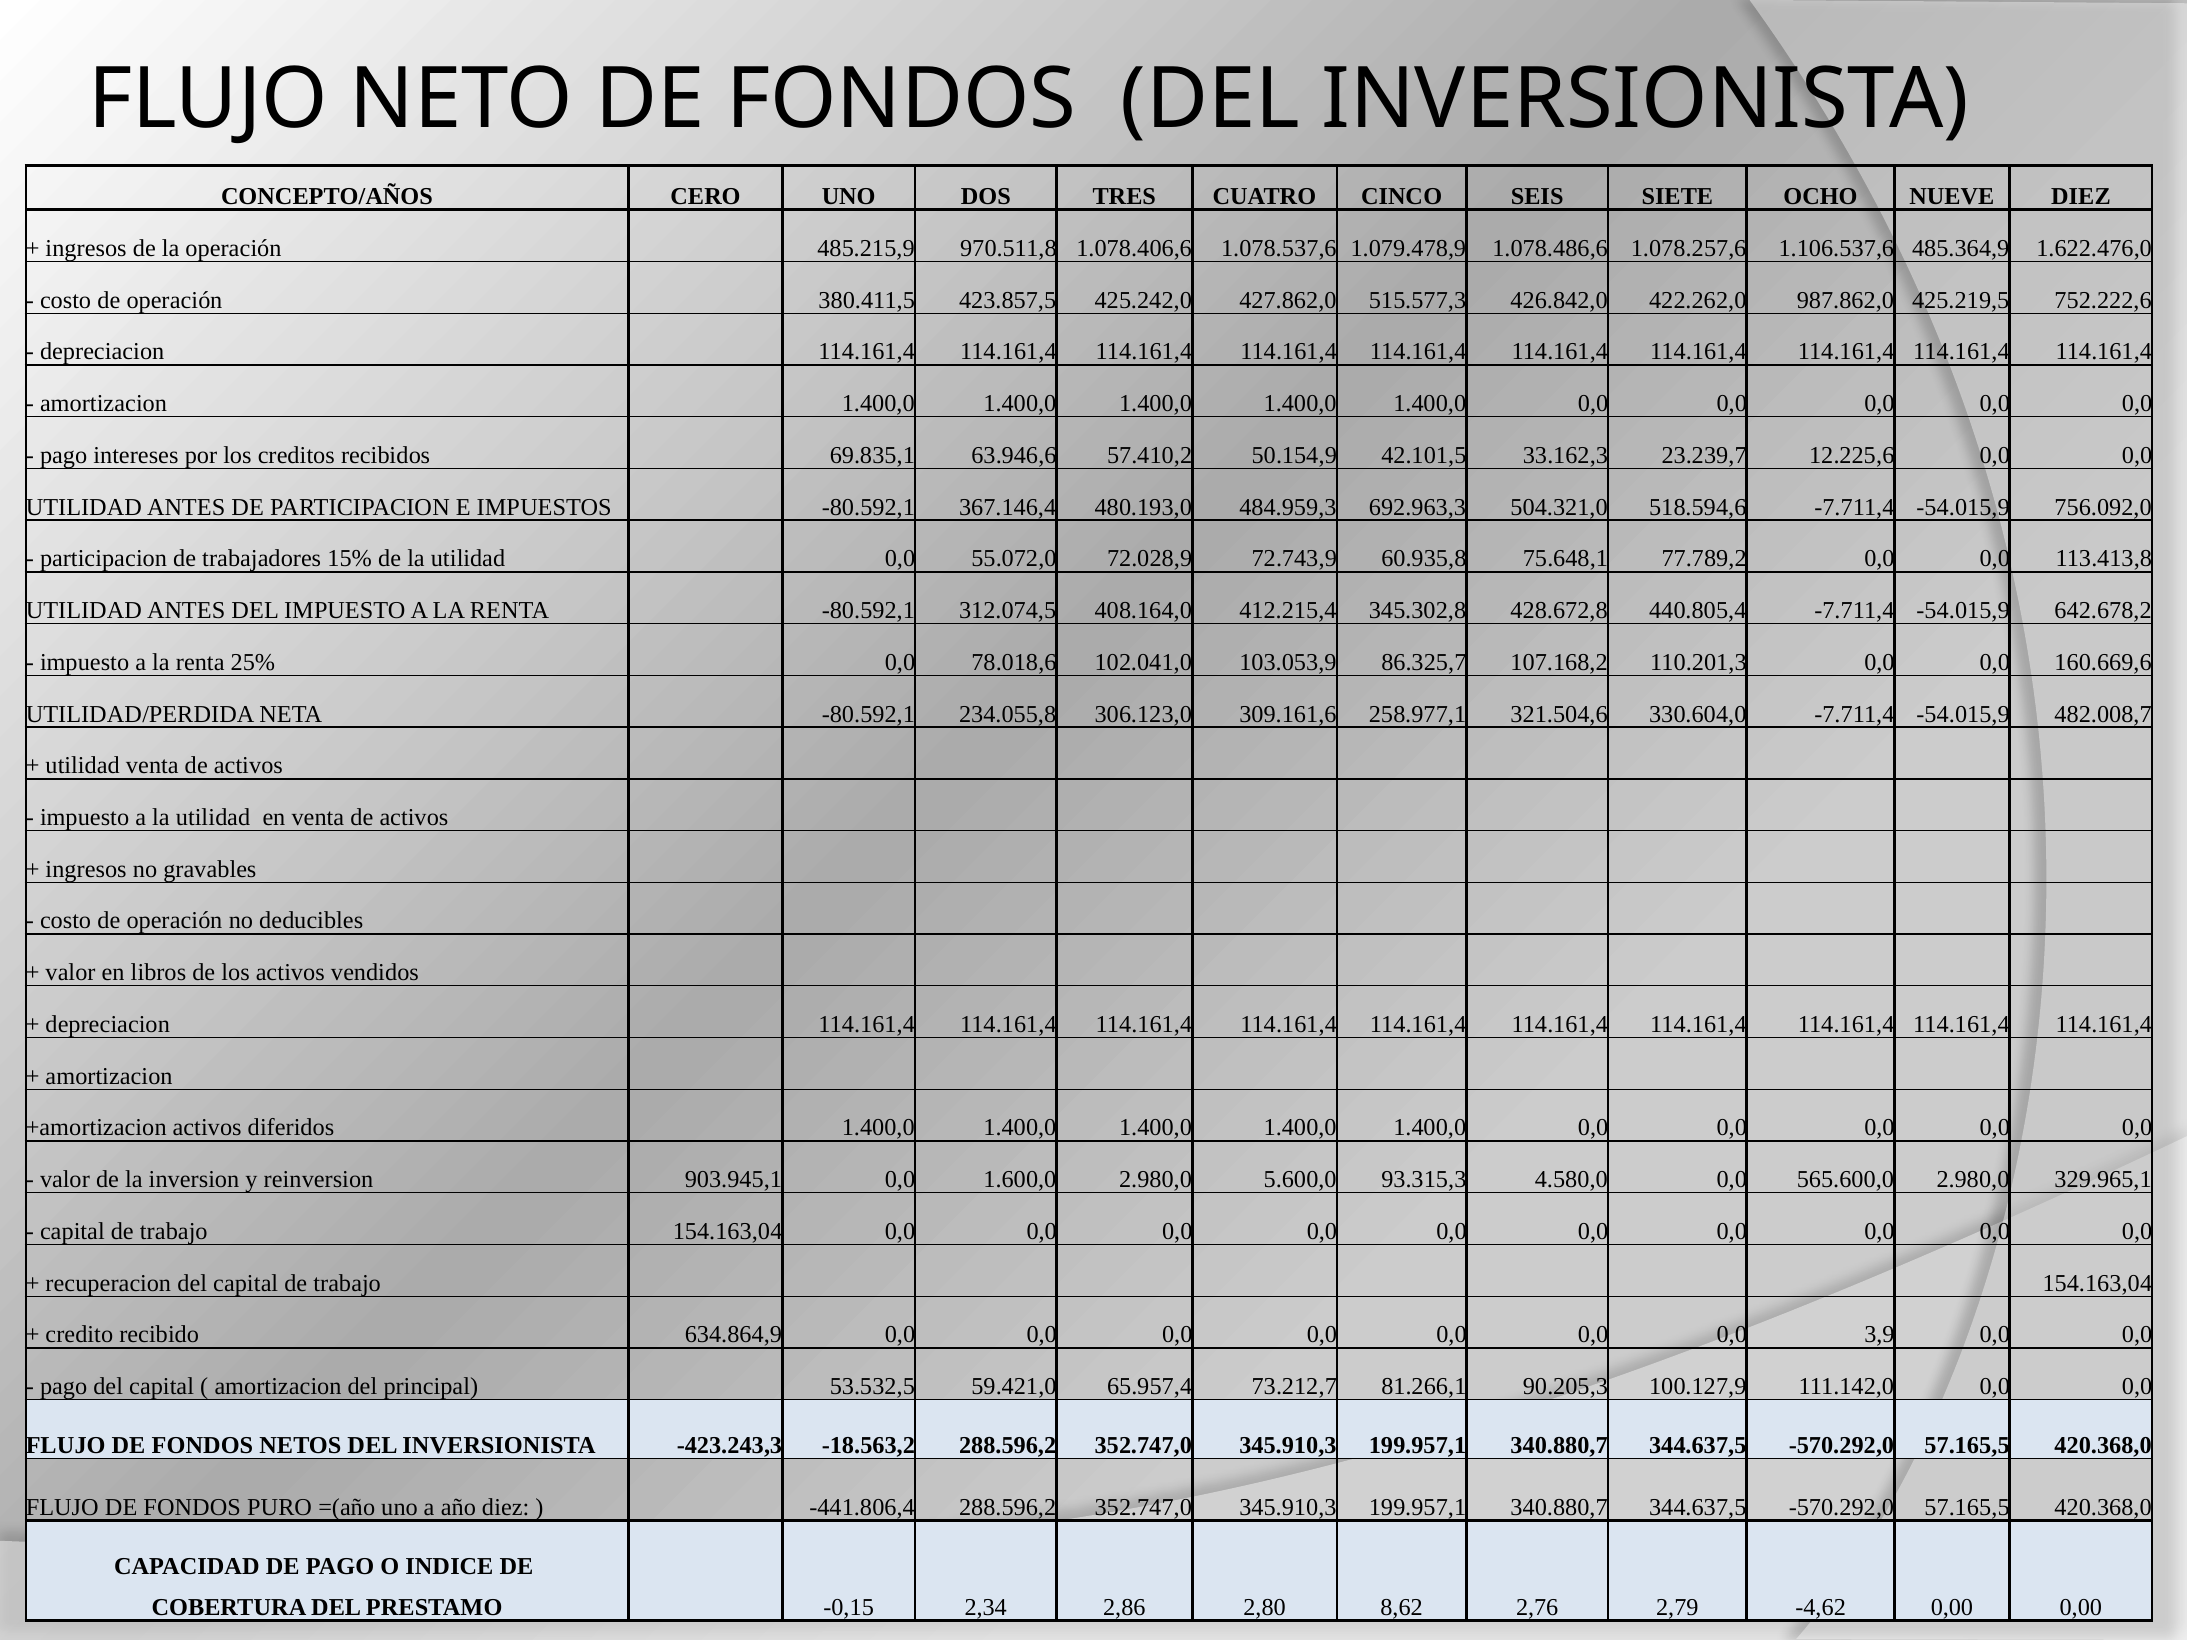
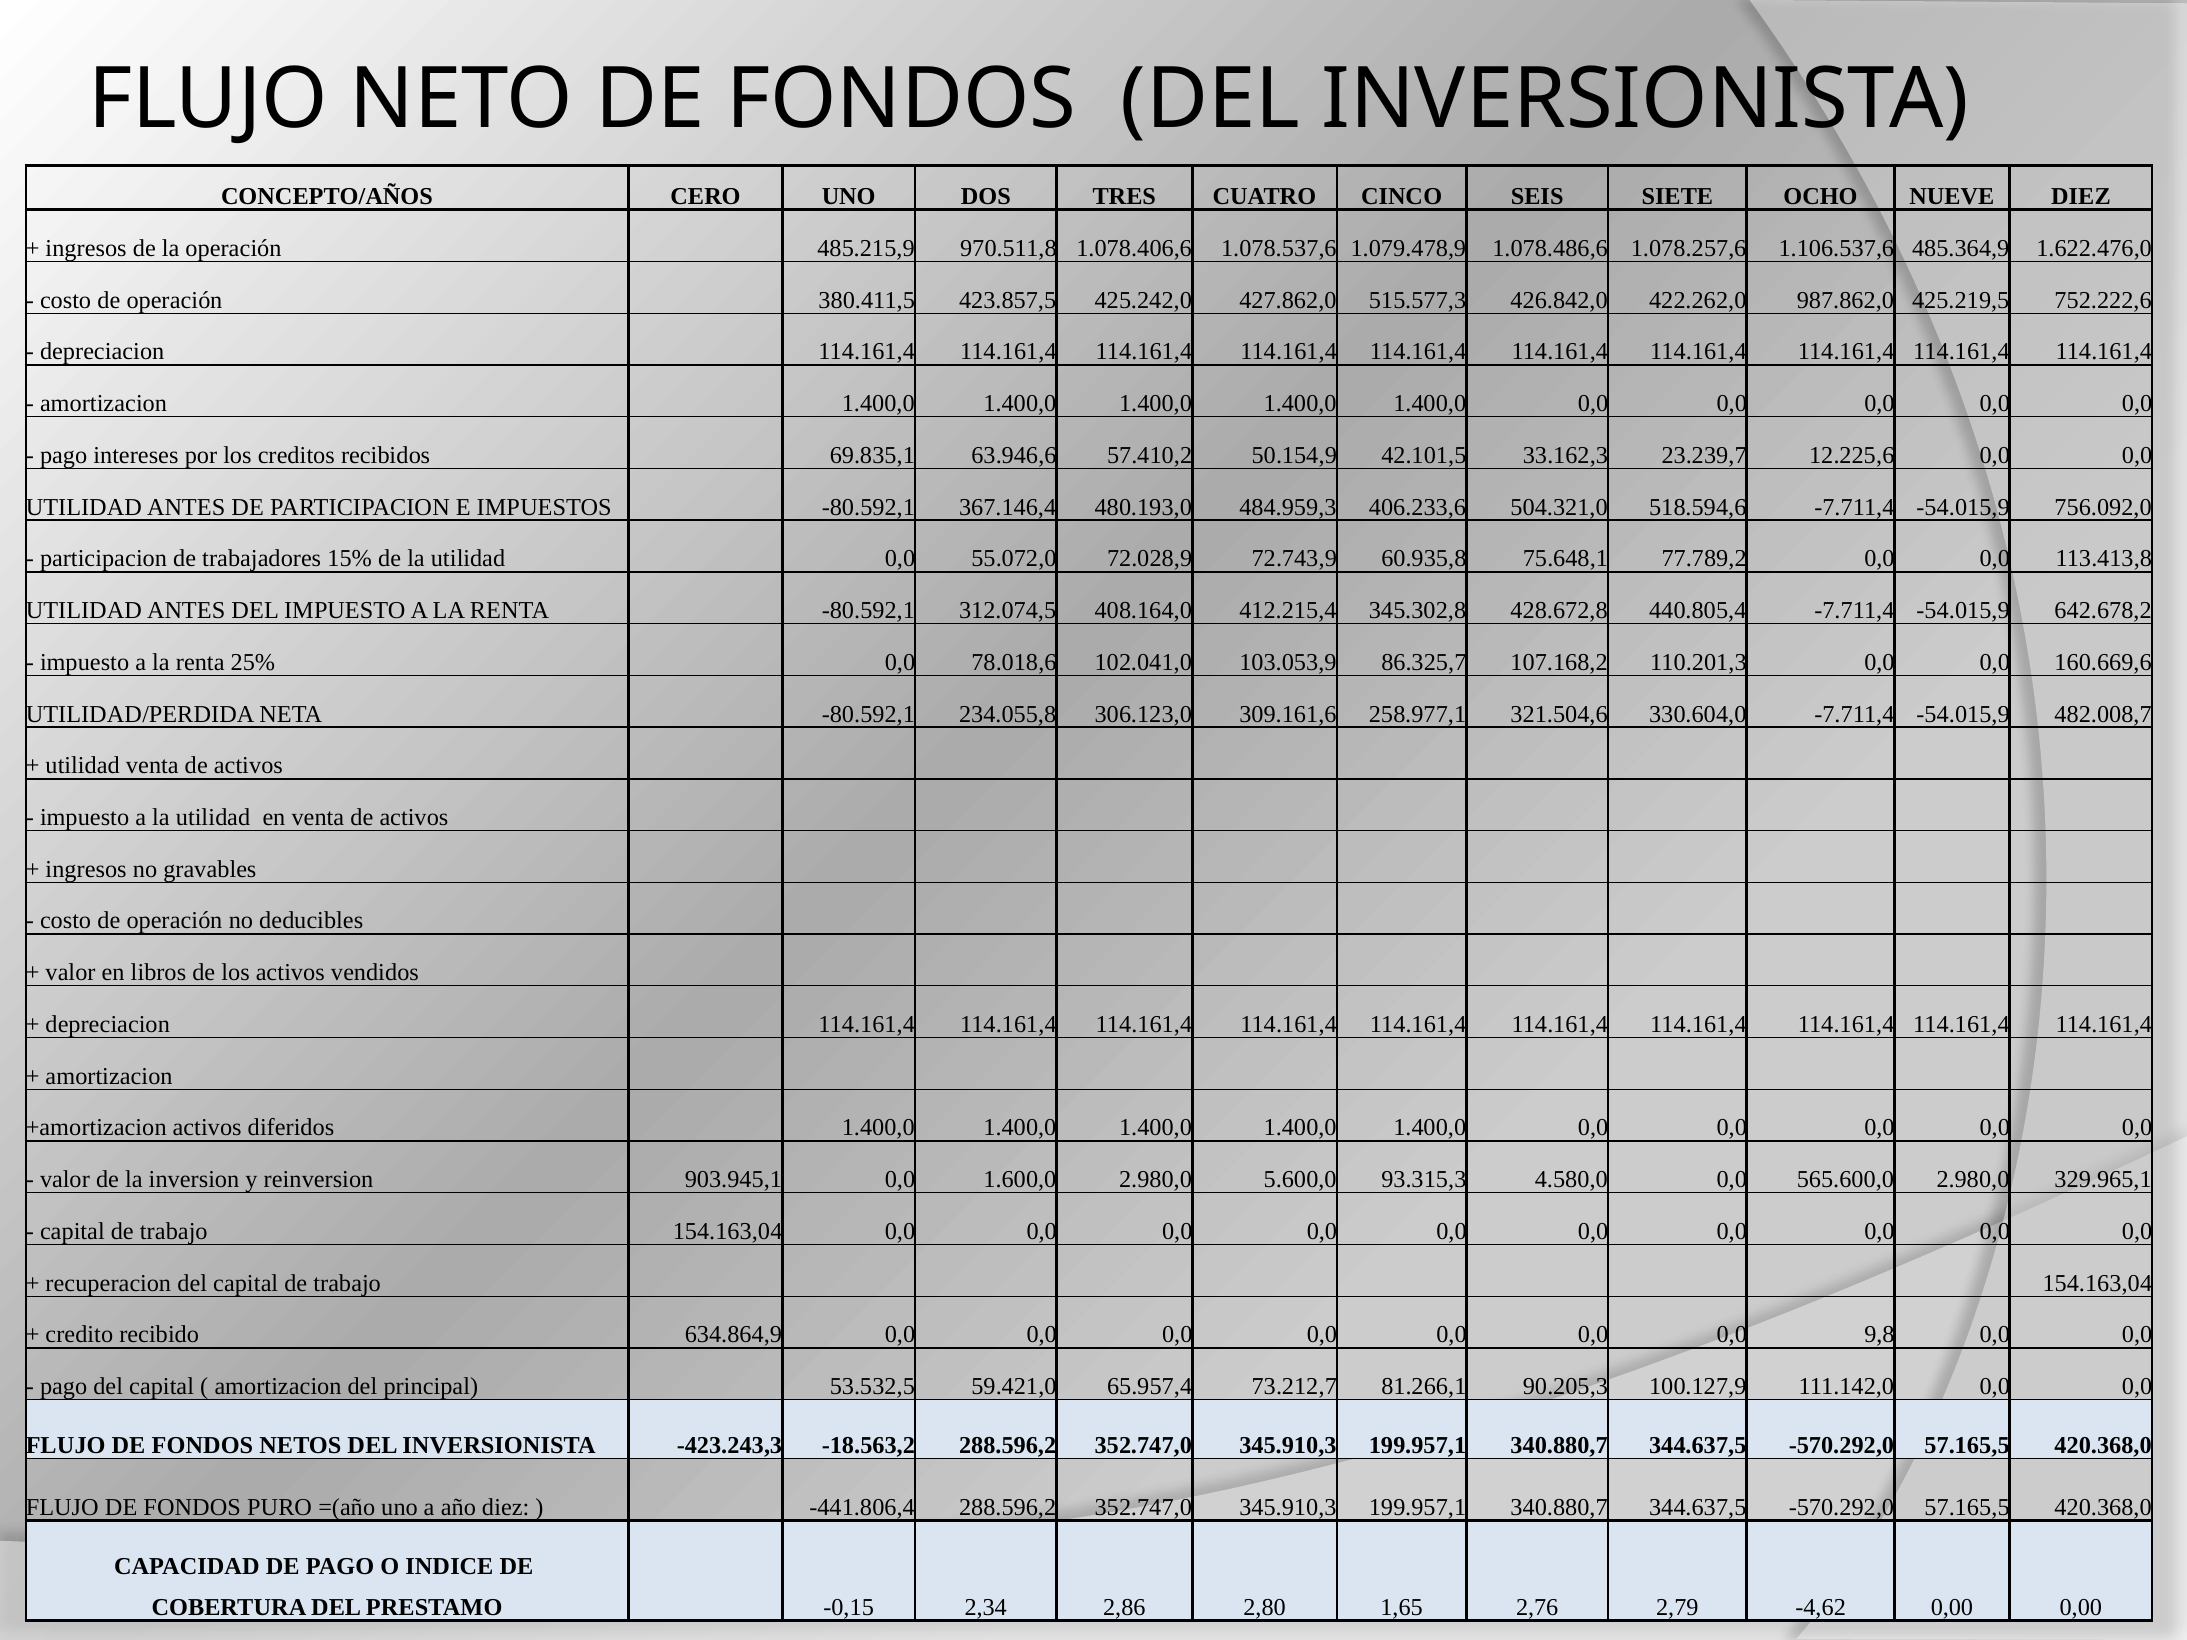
692.963,3: 692.963,3 -> 406.233,6
3,9: 3,9 -> 9,8
8,62: 8,62 -> 1,65
